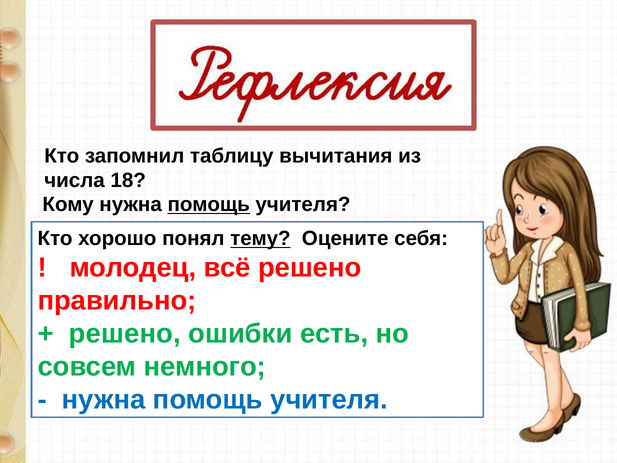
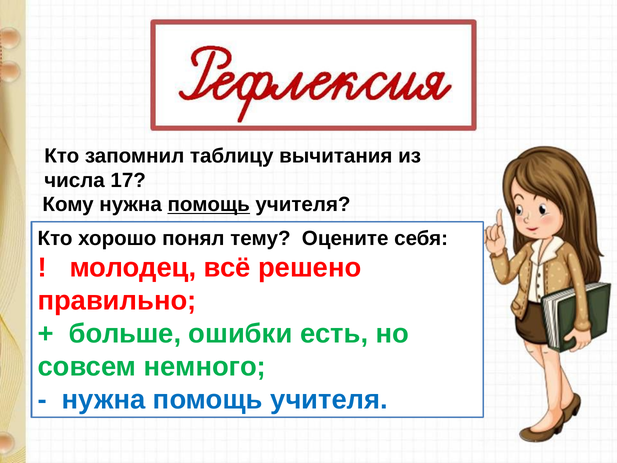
18: 18 -> 17
тему underline: present -> none
решено at (125, 334): решено -> больше
